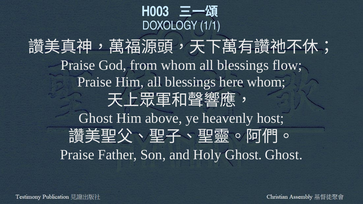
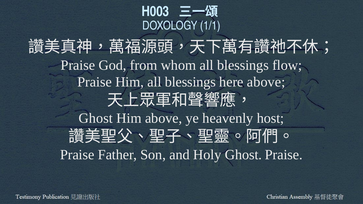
here whom: whom -> above
Ghost Ghost: Ghost -> Praise
